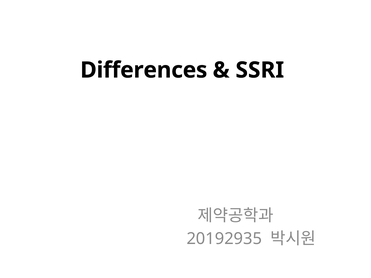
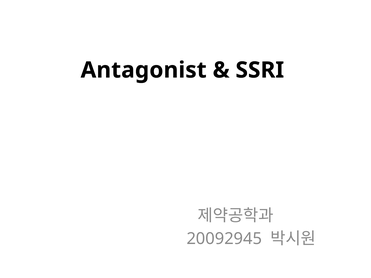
Differences: Differences -> Antagonist
20192935: 20192935 -> 20092945
